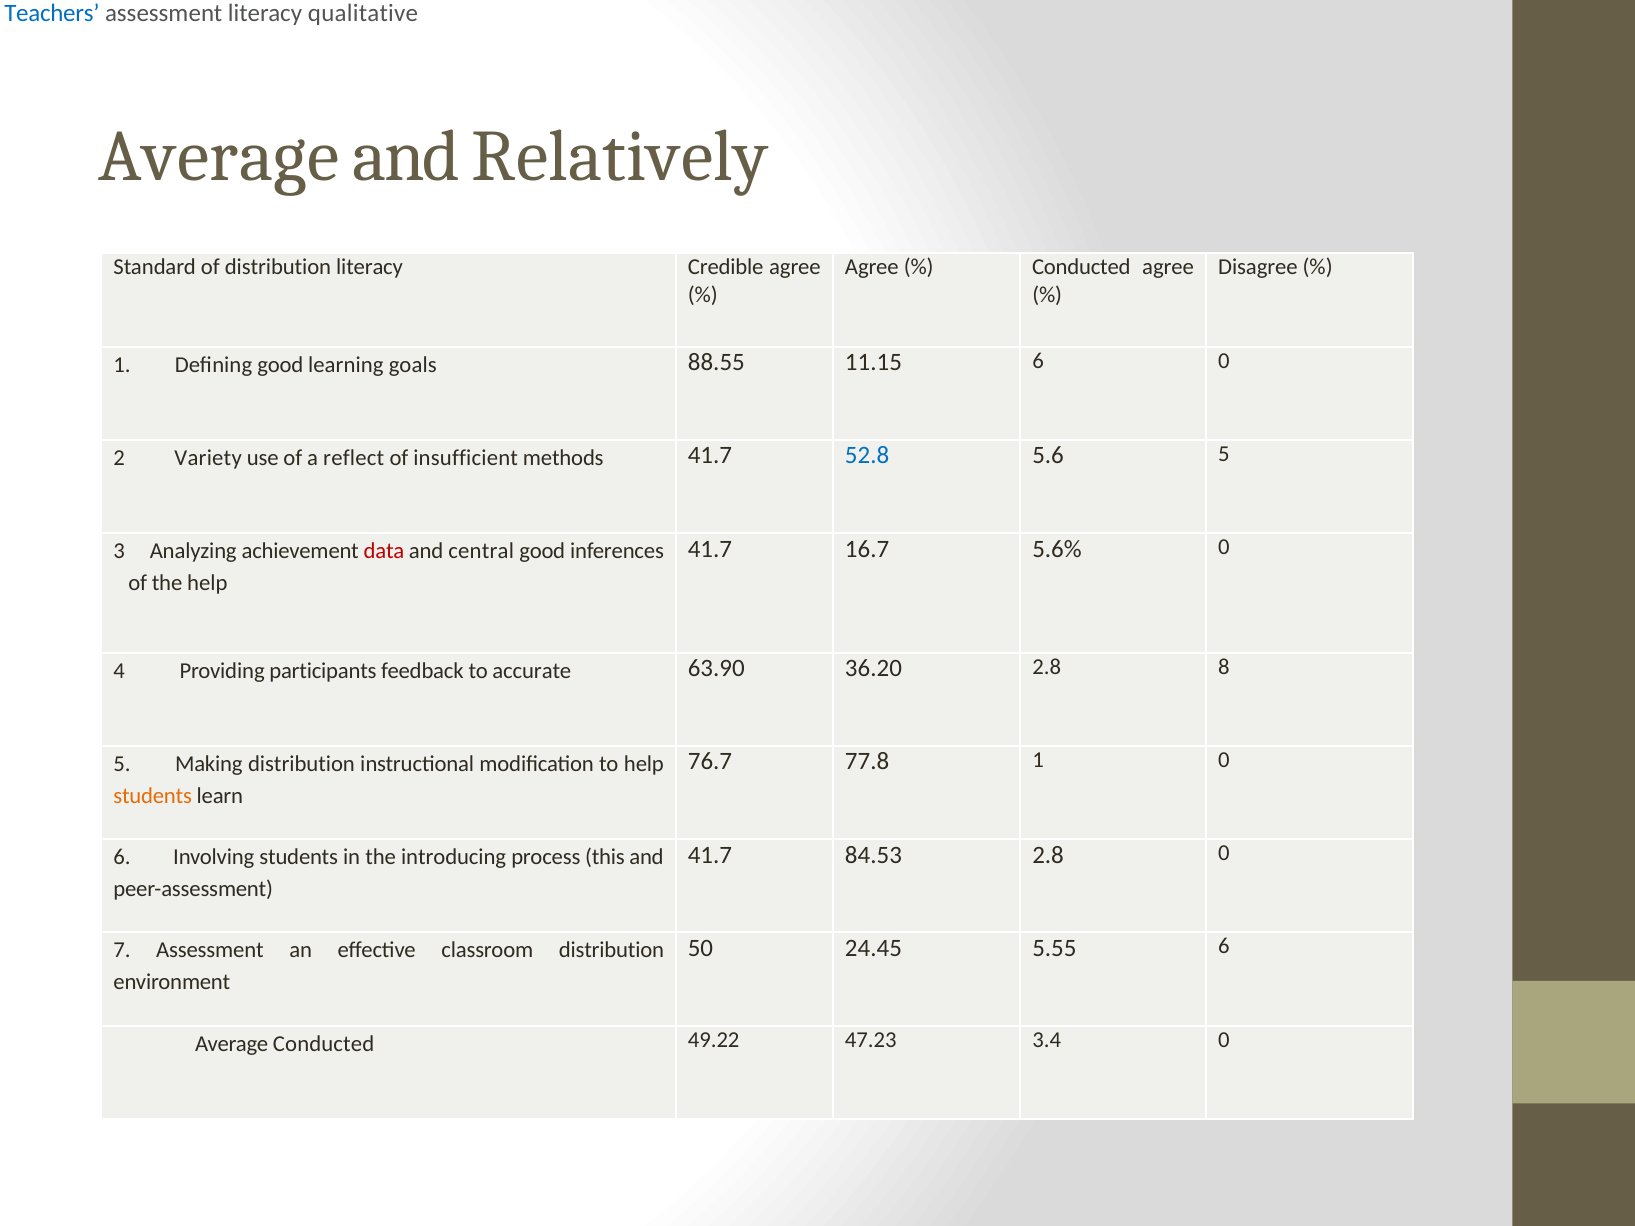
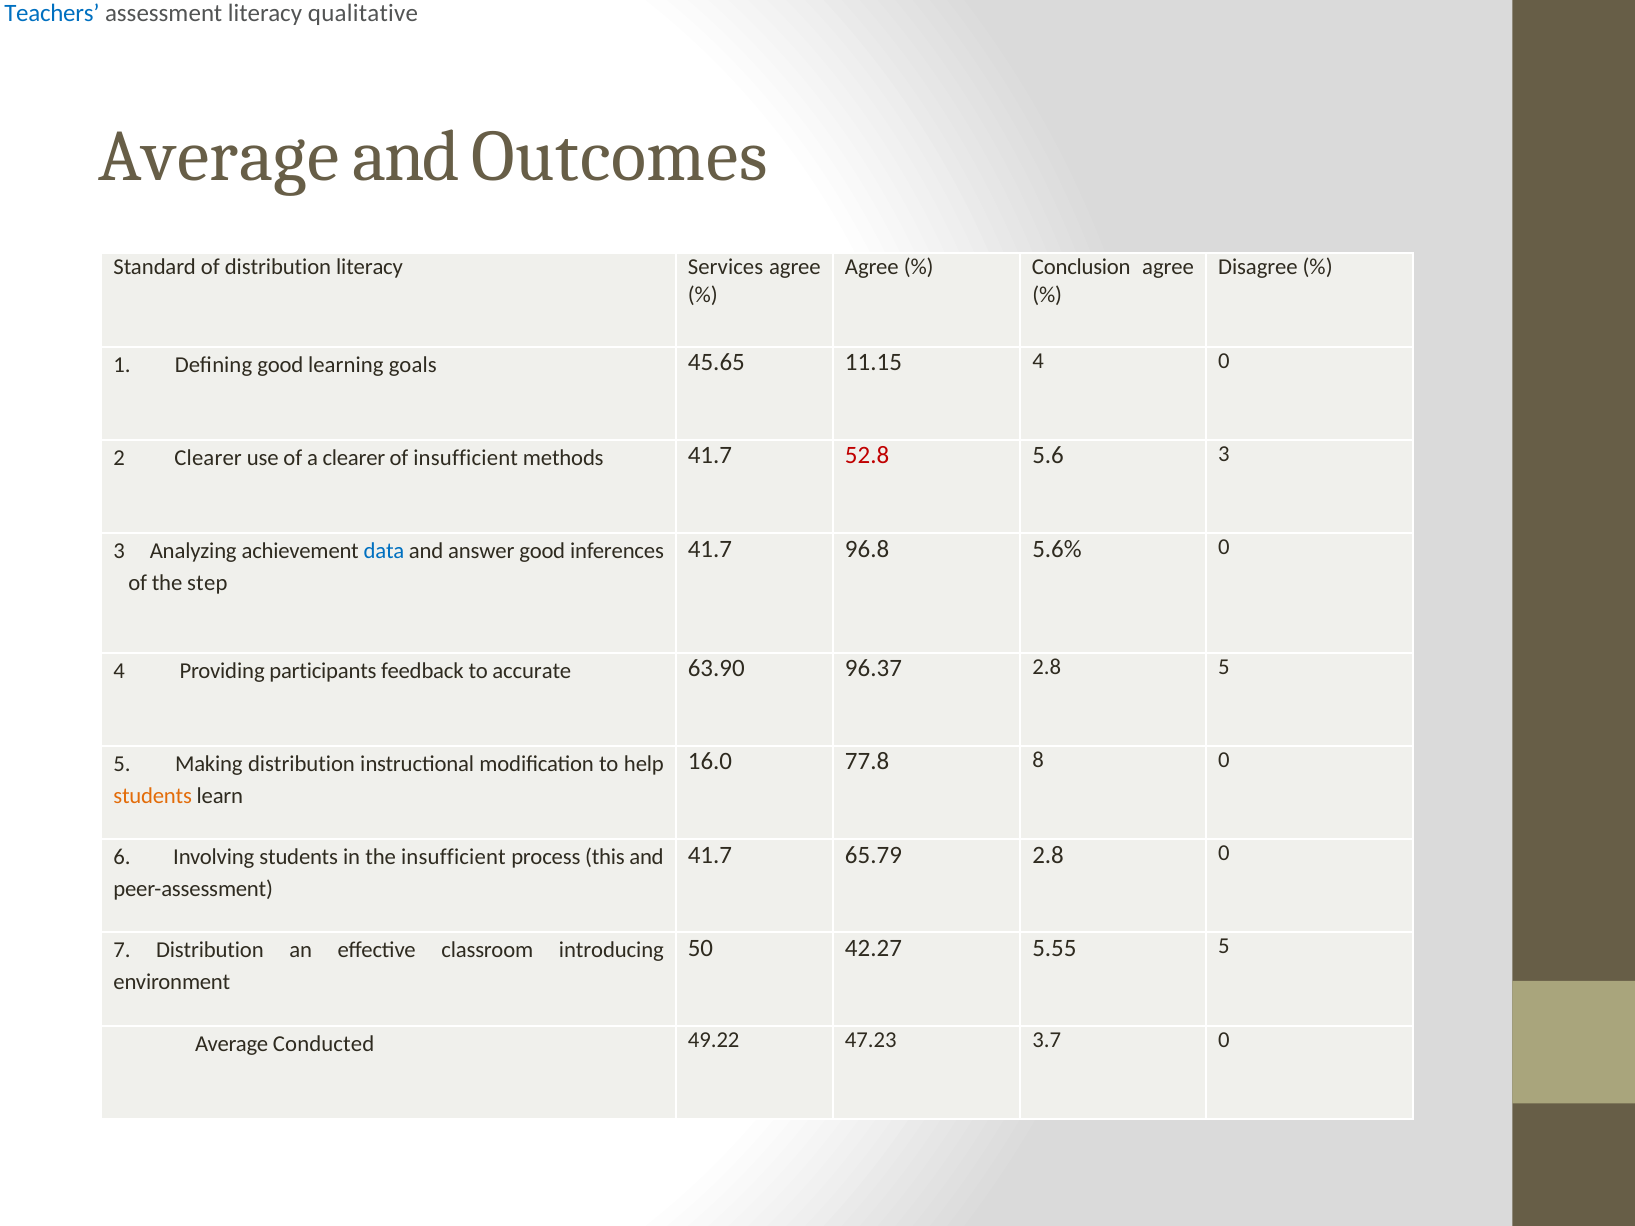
Relatively: Relatively -> Outcomes
Credible: Credible -> Services
Conducted at (1081, 267): Conducted -> Conclusion
88.55: 88.55 -> 45.65
11.15 6: 6 -> 4
2 Variety: Variety -> Clearer
a reflect: reflect -> clearer
52.8 colour: blue -> red
5.6 5: 5 -> 3
16.7: 16.7 -> 96.8
data colour: red -> blue
central: central -> answer
the help: help -> step
36.20: 36.20 -> 96.37
2.8 8: 8 -> 5
76.7: 76.7 -> 16.0
77.8 1: 1 -> 8
84.53: 84.53 -> 65.79
the introducing: introducing -> insufficient
24.45: 24.45 -> 42.27
5.55 6: 6 -> 5
7 Assessment: Assessment -> Distribution
classroom distribution: distribution -> introducing
3.4: 3.4 -> 3.7
